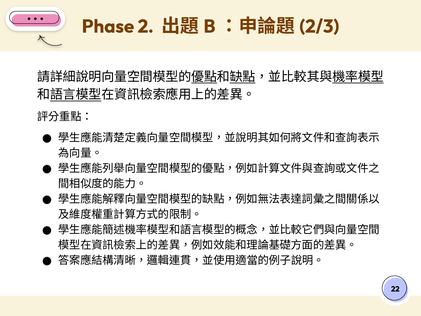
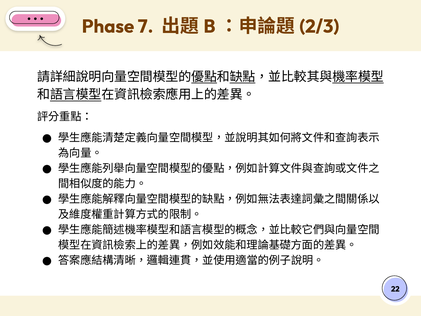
2: 2 -> 7
